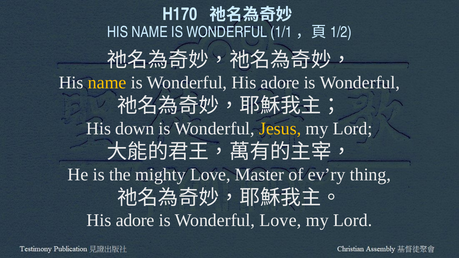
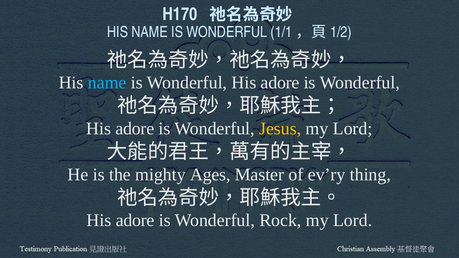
name at (107, 83) colour: yellow -> light blue
down at (135, 129): down -> adore
mighty Love: Love -> Ages
Wonderful Love: Love -> Rock
